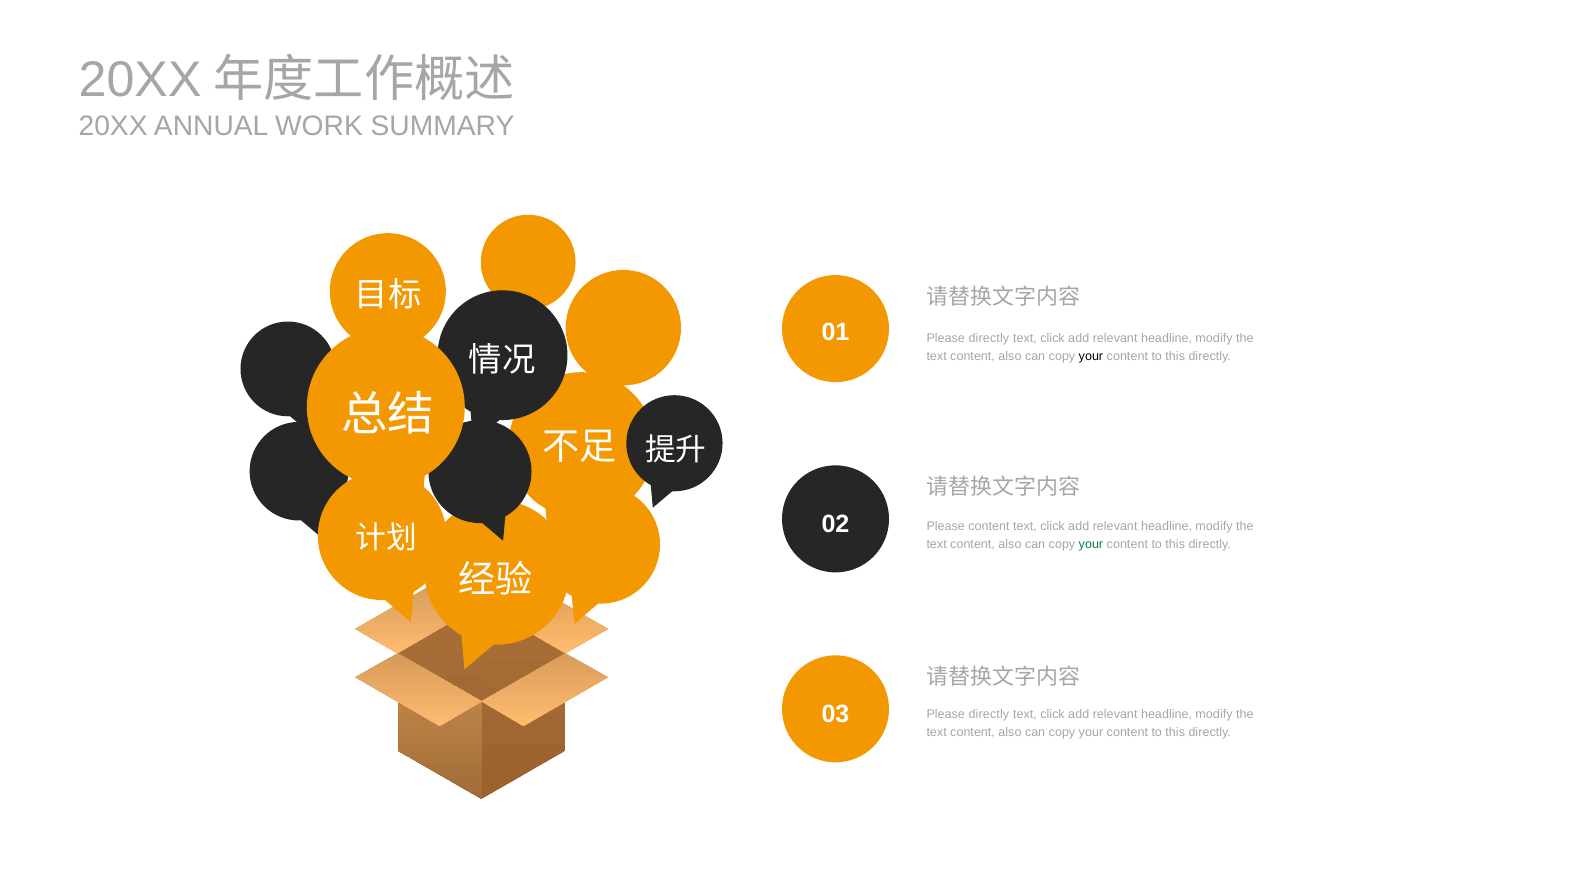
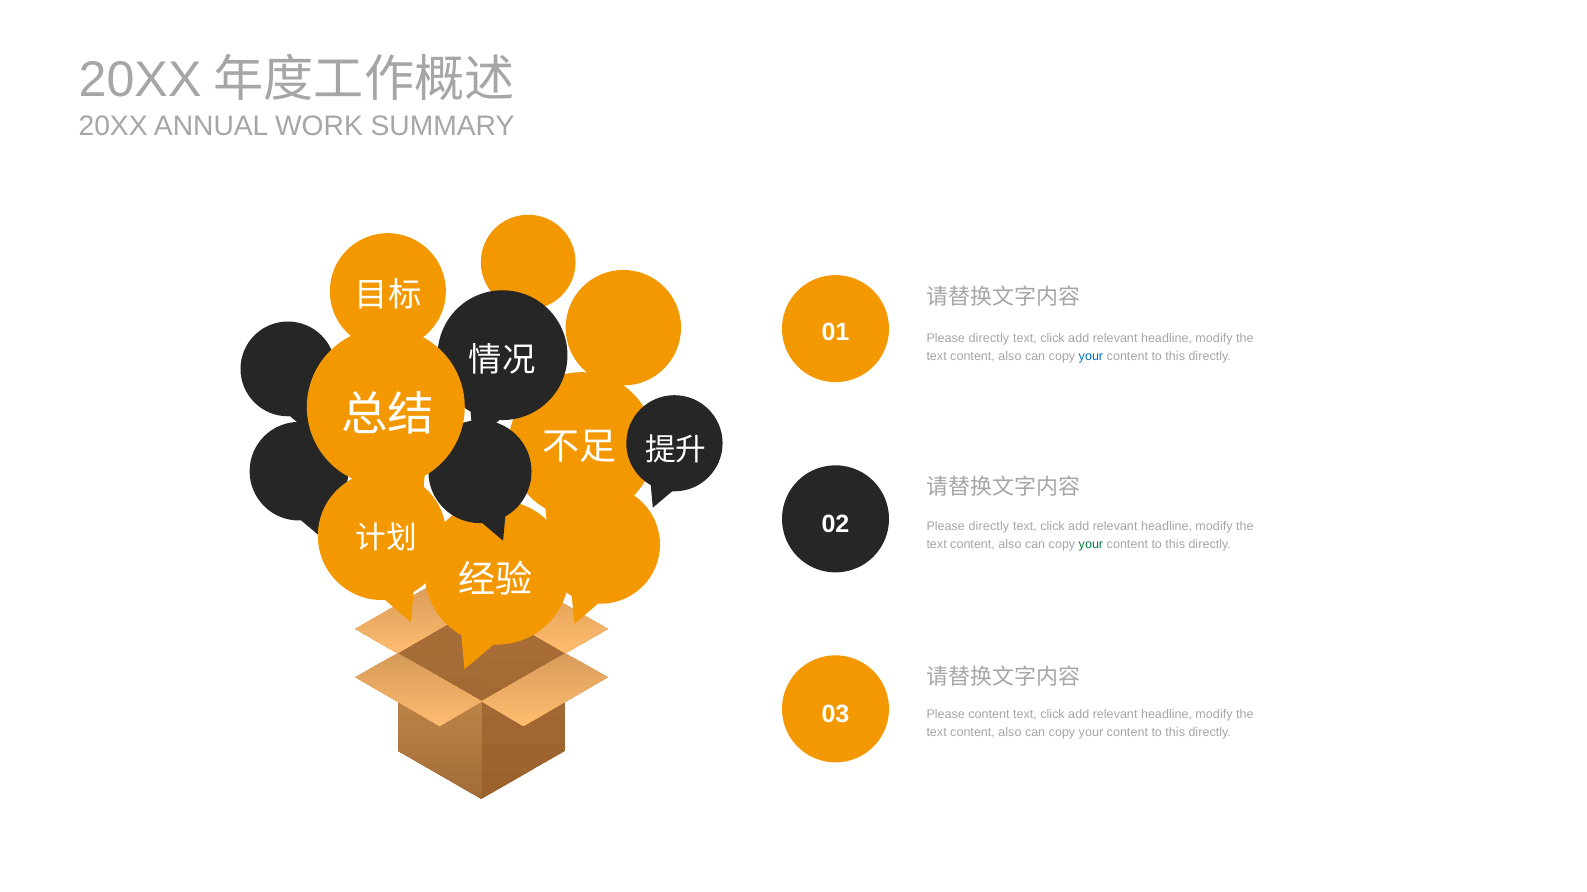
your at (1091, 357) colour: black -> blue
content at (989, 527): content -> directly
directly at (989, 715): directly -> content
